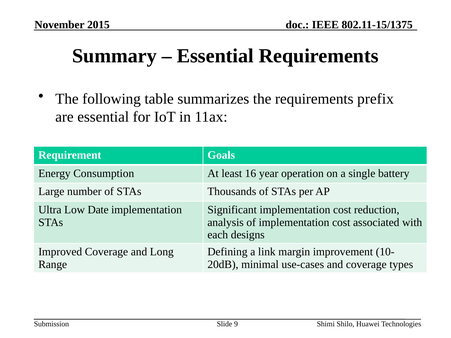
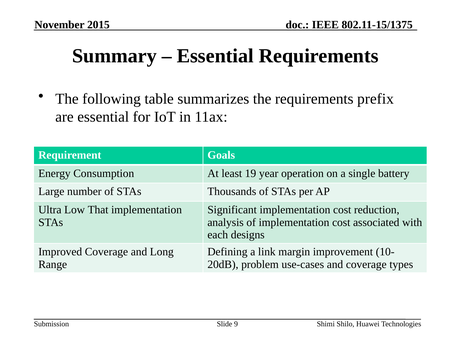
16: 16 -> 19
Date: Date -> That
minimal: minimal -> problem
